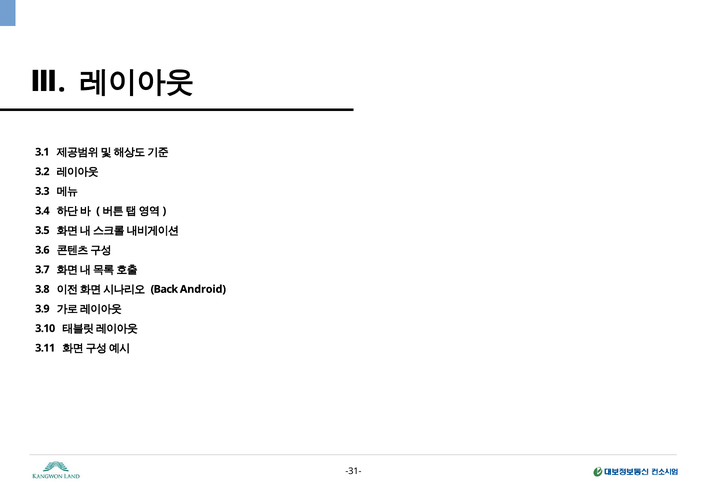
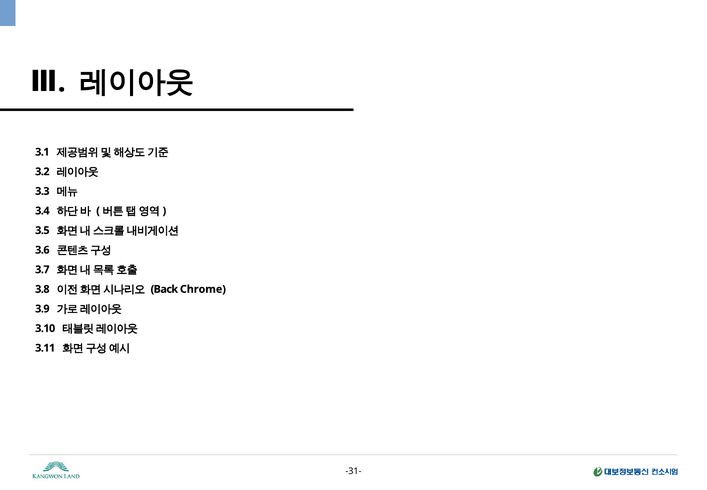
Android: Android -> Chrome
